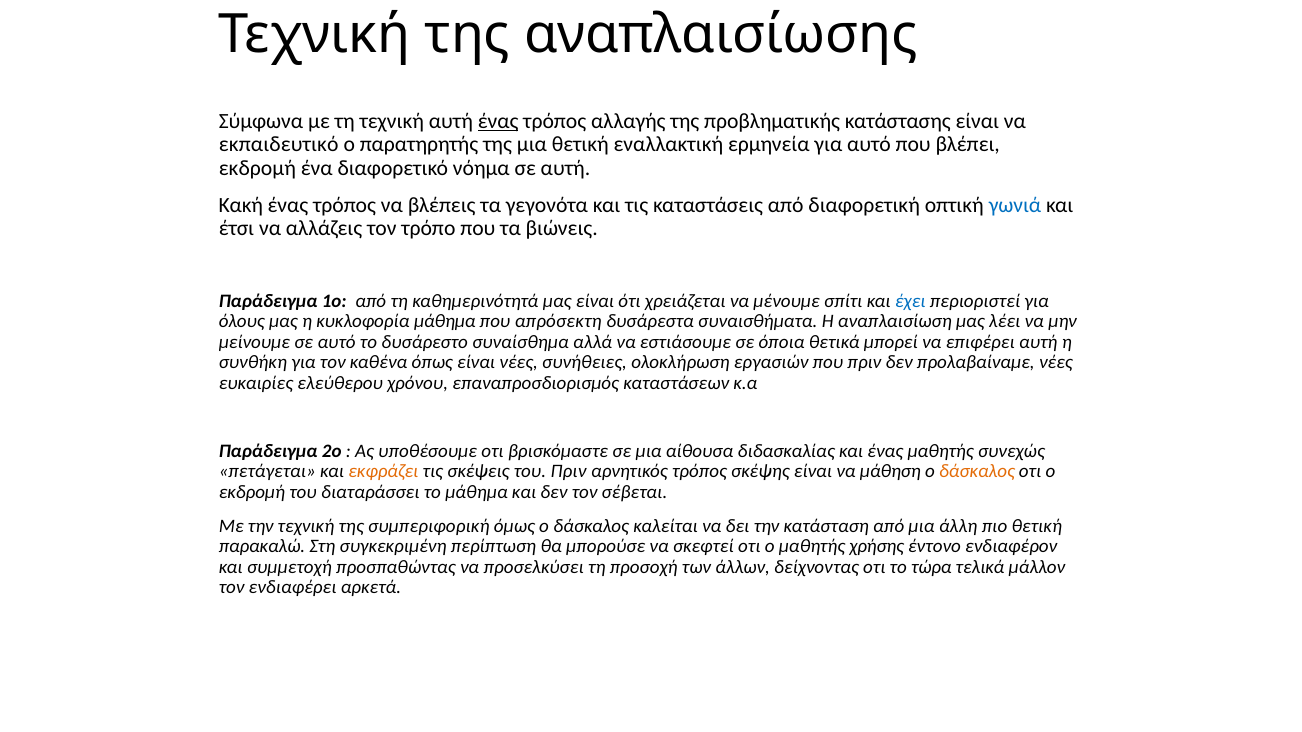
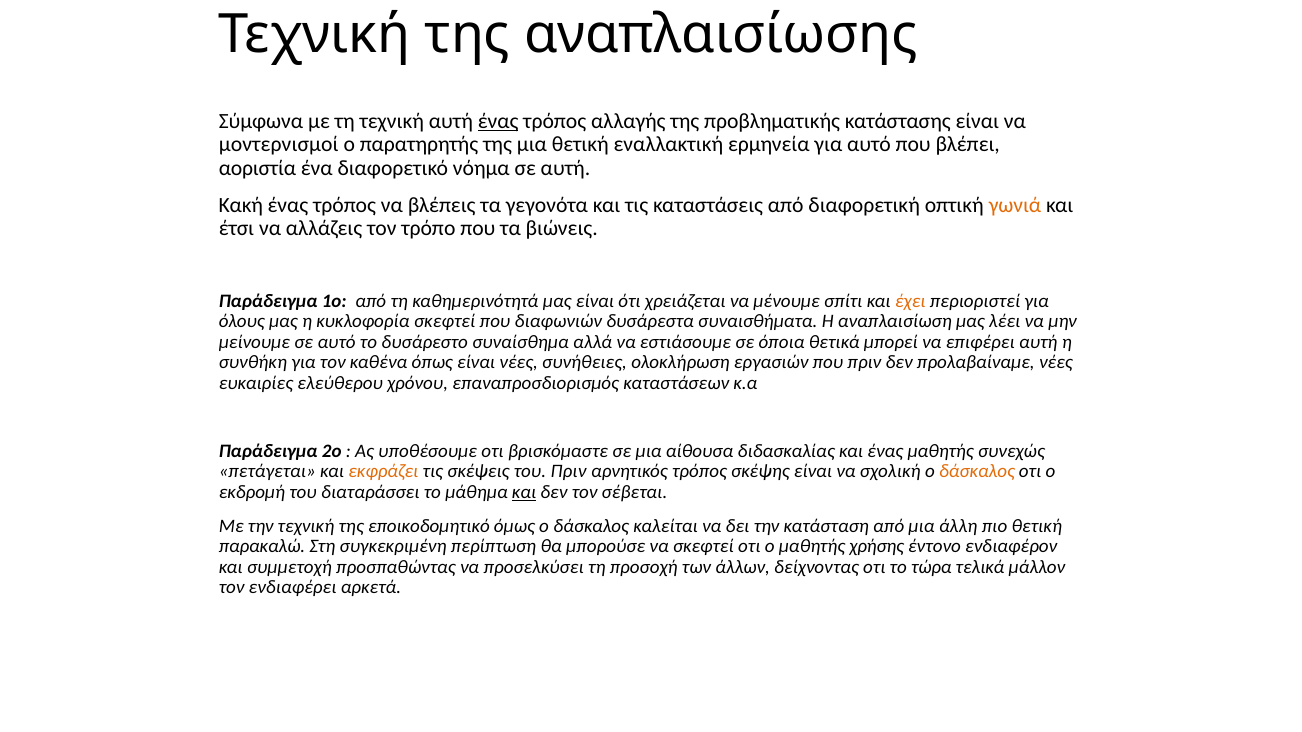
εκπαιδευτικό: εκπαιδευτικό -> μοντερνισμοί
εκδρομή at (257, 168): εκδρομή -> αοριστία
γωνιά colour: blue -> orange
έχει colour: blue -> orange
κυκλοφορία μάθημα: μάθημα -> σκεφτεί
απρόσεκτη: απρόσεκτη -> διαφωνιών
μάθηση: μάθηση -> σχολική
και at (524, 492) underline: none -> present
συμπεριφορική: συμπεριφορική -> εποικοδομητικό
